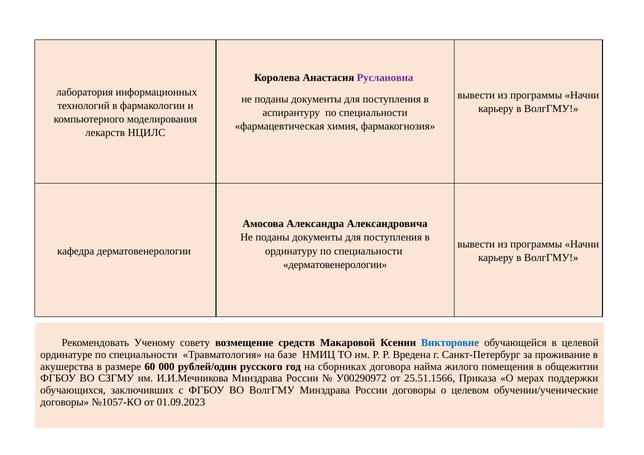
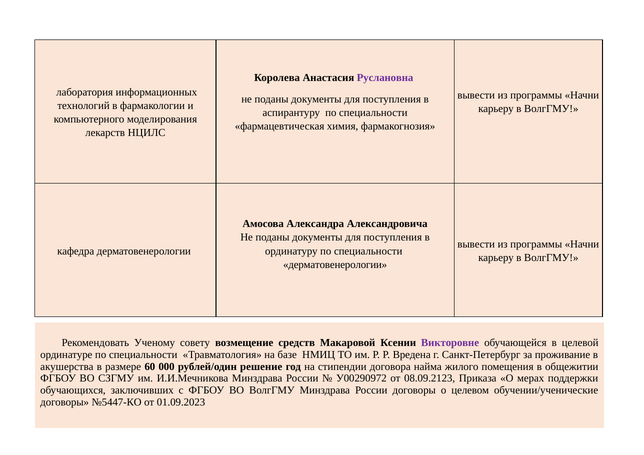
Викторовне colour: blue -> purple
русского: русского -> решение
сборниках: сборниках -> стипендии
25.51.1566: 25.51.1566 -> 08.09.2123
№1057-КО: №1057-КО -> №5447-КО
